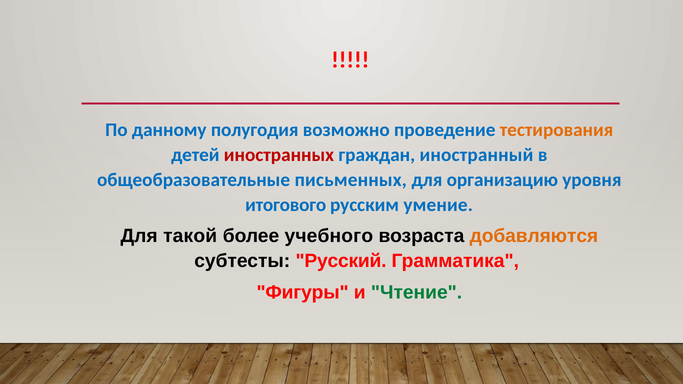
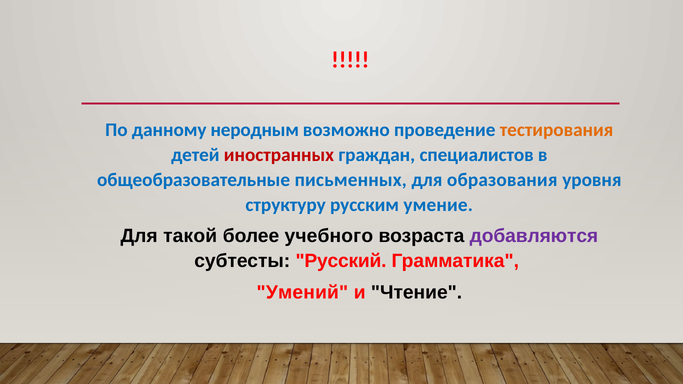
полугодия: полугодия -> неродным
иностранный: иностранный -> специалистов
организацию: организацию -> образования
итогового: итогового -> структуру
добавляются colour: orange -> purple
Фигуры: Фигуры -> Умений
Чтение colour: green -> black
